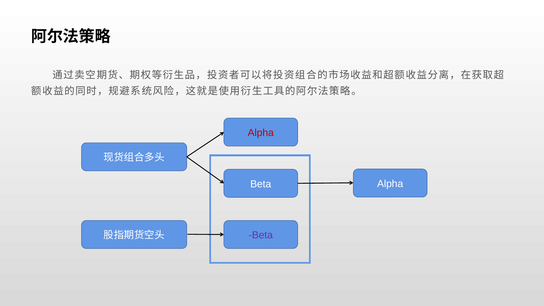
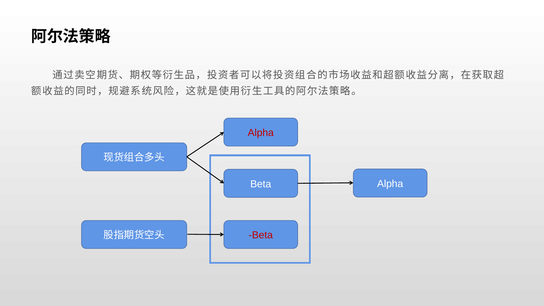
Beta at (261, 235) colour: purple -> red
